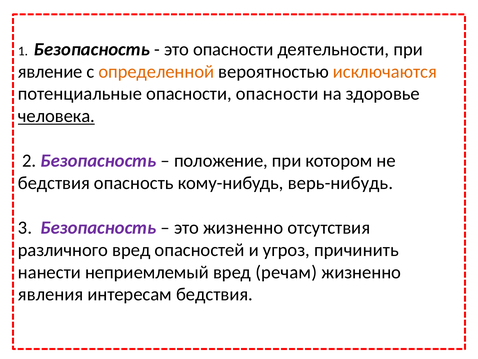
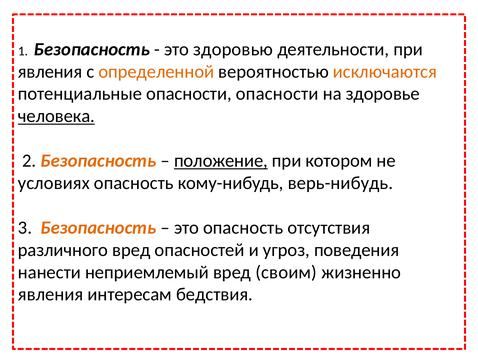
это опасности: опасности -> здоровью
явление at (50, 71): явление -> явления
Безопасность at (98, 161) colour: purple -> orange
положение underline: none -> present
бедствия at (54, 183): бедствия -> условиях
Безопасность at (98, 227) colour: purple -> orange
это жизненно: жизненно -> опасность
причинить: причинить -> поведения
речам: речам -> своим
